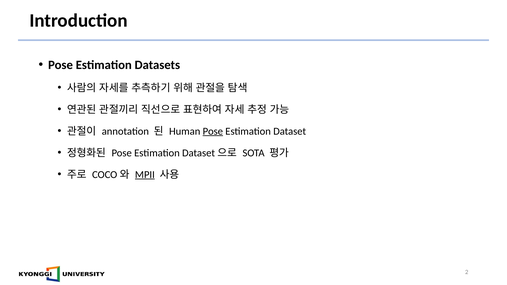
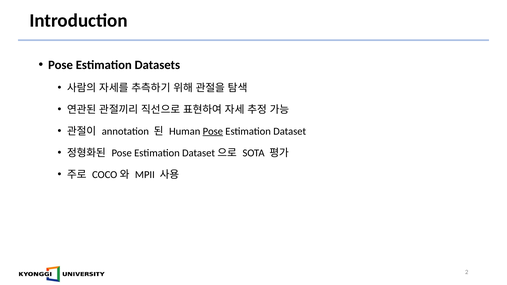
MPII underline: present -> none
